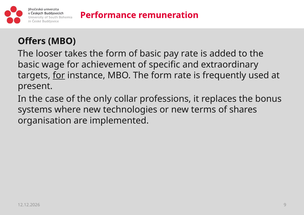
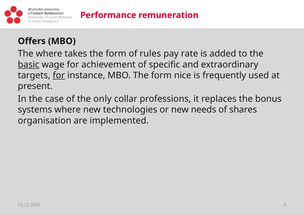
The looser: looser -> where
of basic: basic -> rules
basic at (29, 65) underline: none -> present
form rate: rate -> nice
terms: terms -> needs
